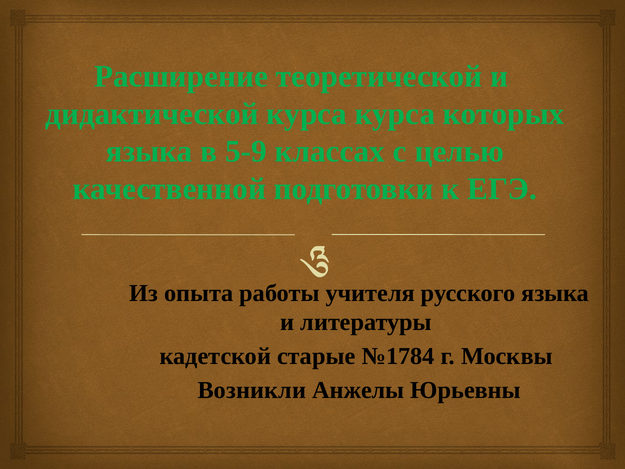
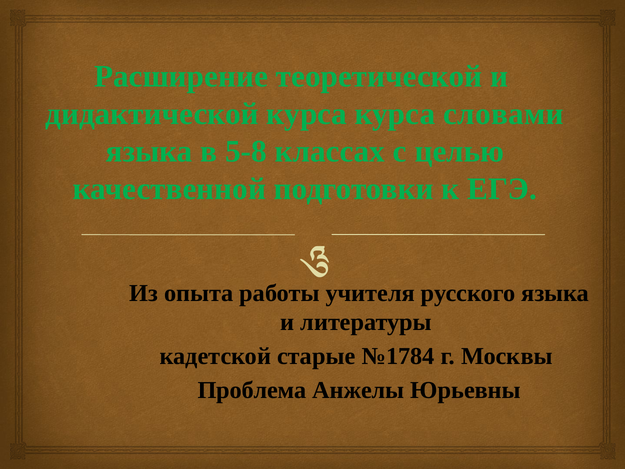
которых: которых -> словами
5-9: 5-9 -> 5-8
Возникли: Возникли -> Проблема
